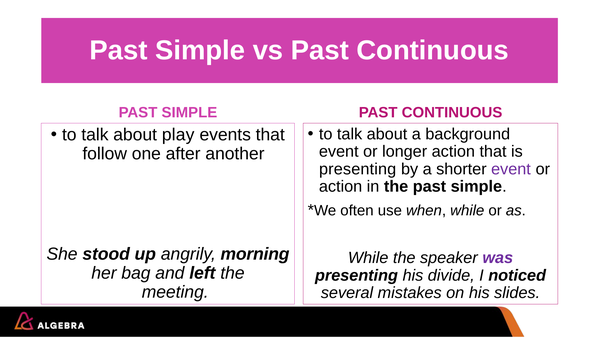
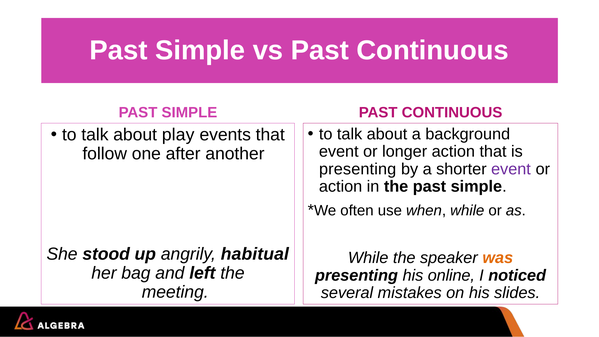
morning: morning -> habitual
was colour: purple -> orange
divide: divide -> online
